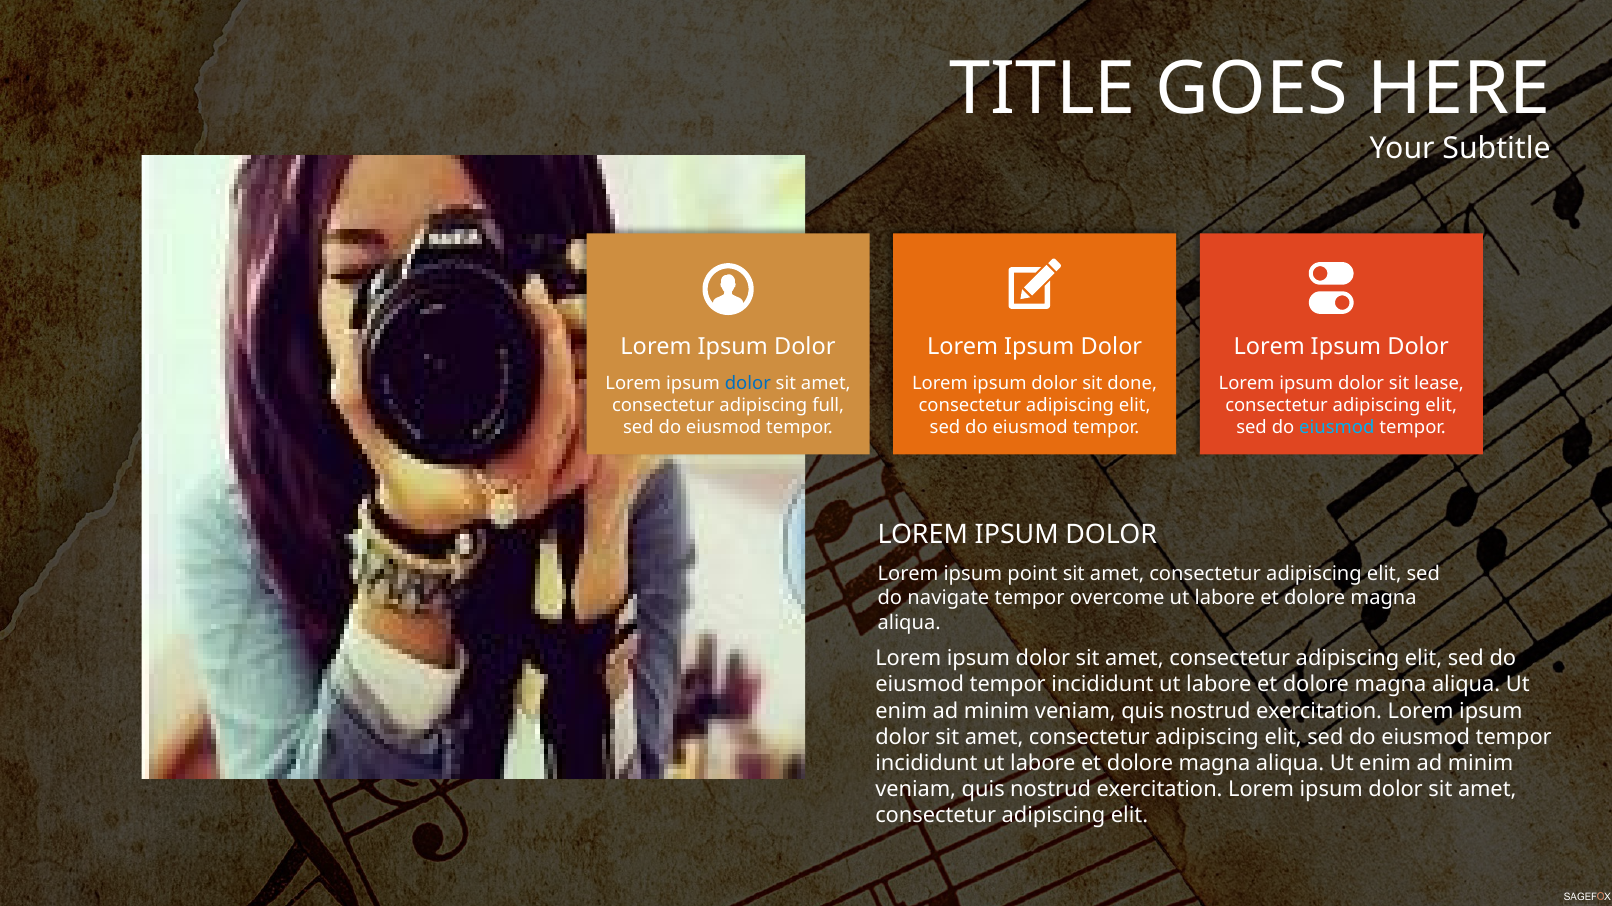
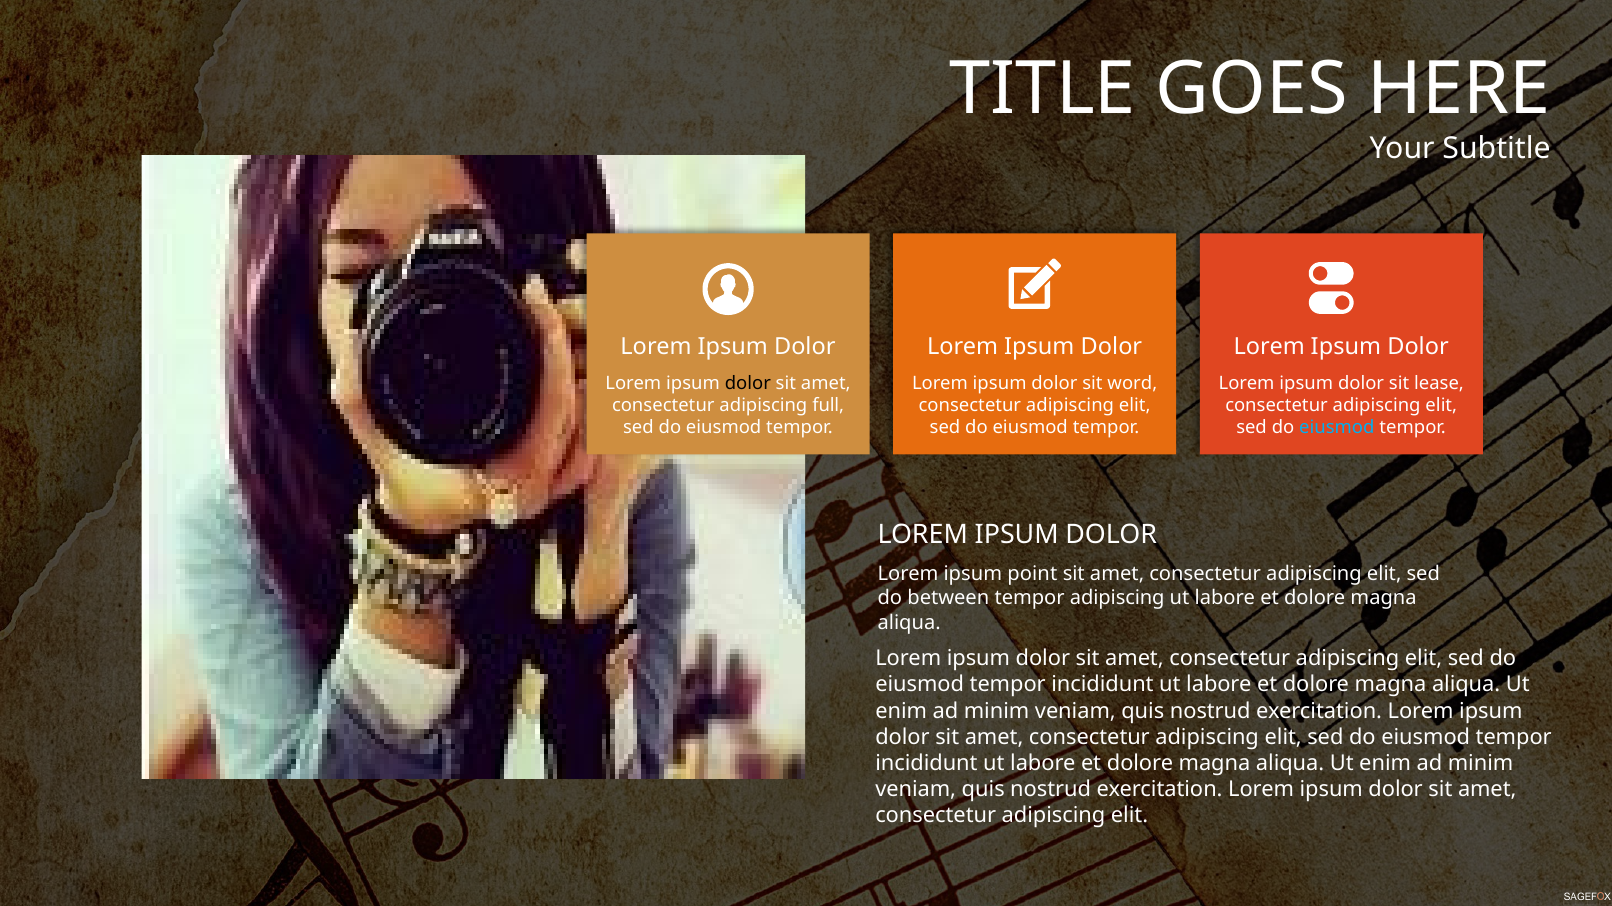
dolor at (748, 384) colour: blue -> black
done: done -> word
navigate: navigate -> between
tempor overcome: overcome -> adipiscing
